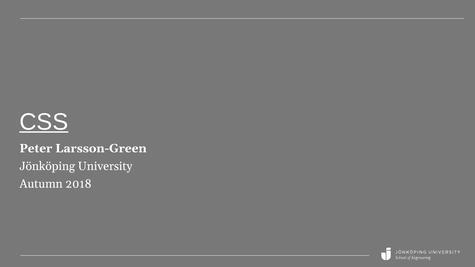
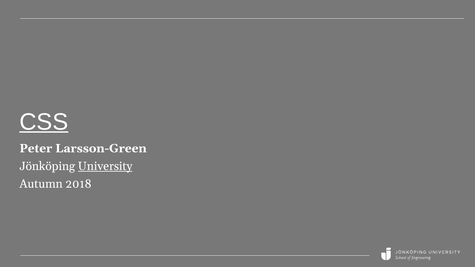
University underline: none -> present
